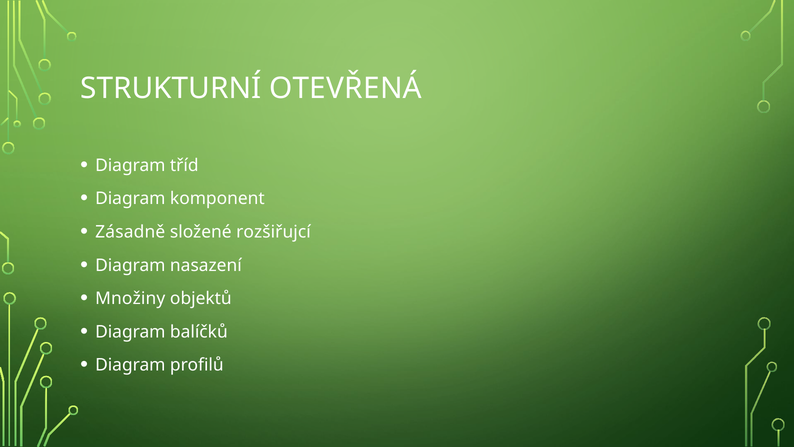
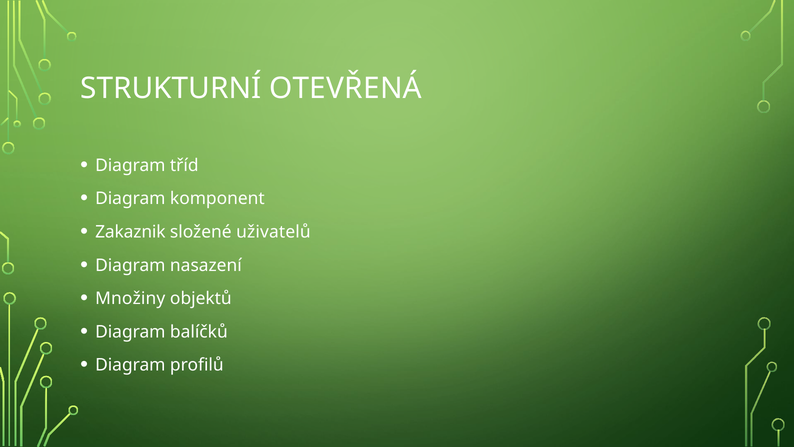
Zásadně: Zásadně -> Zakaznik
rozšiřujcí: rozšiřujcí -> uživatelů
